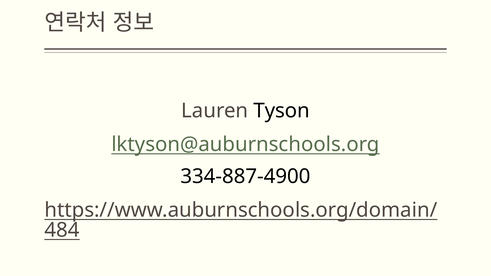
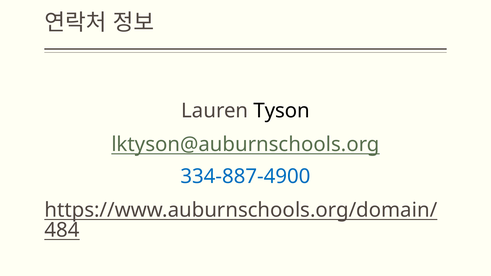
334-887-4900 colour: black -> blue
